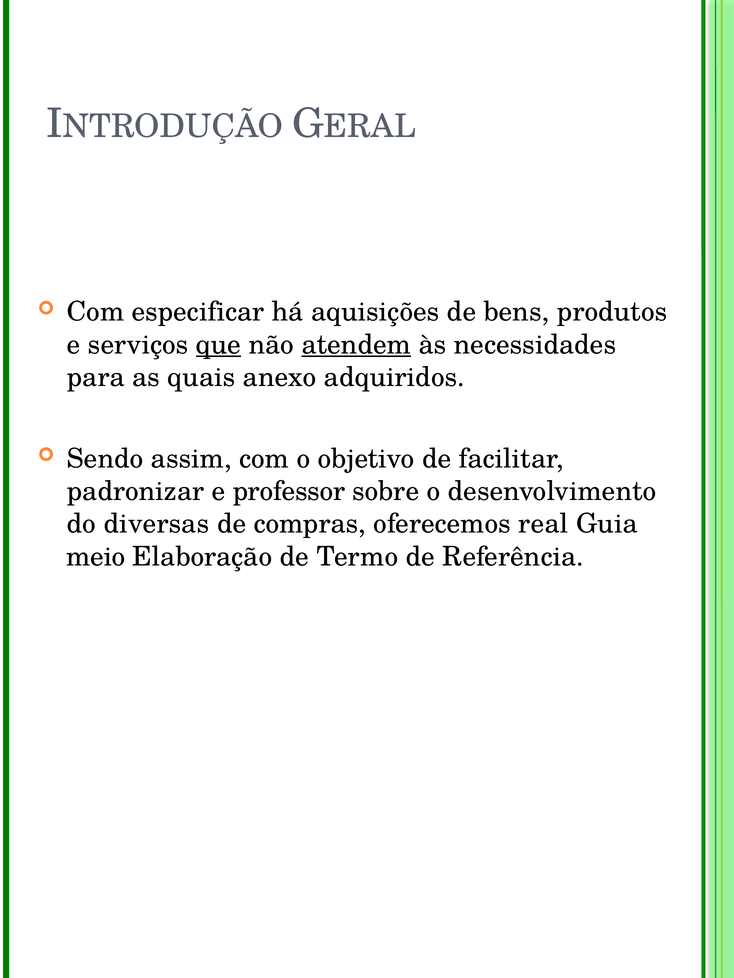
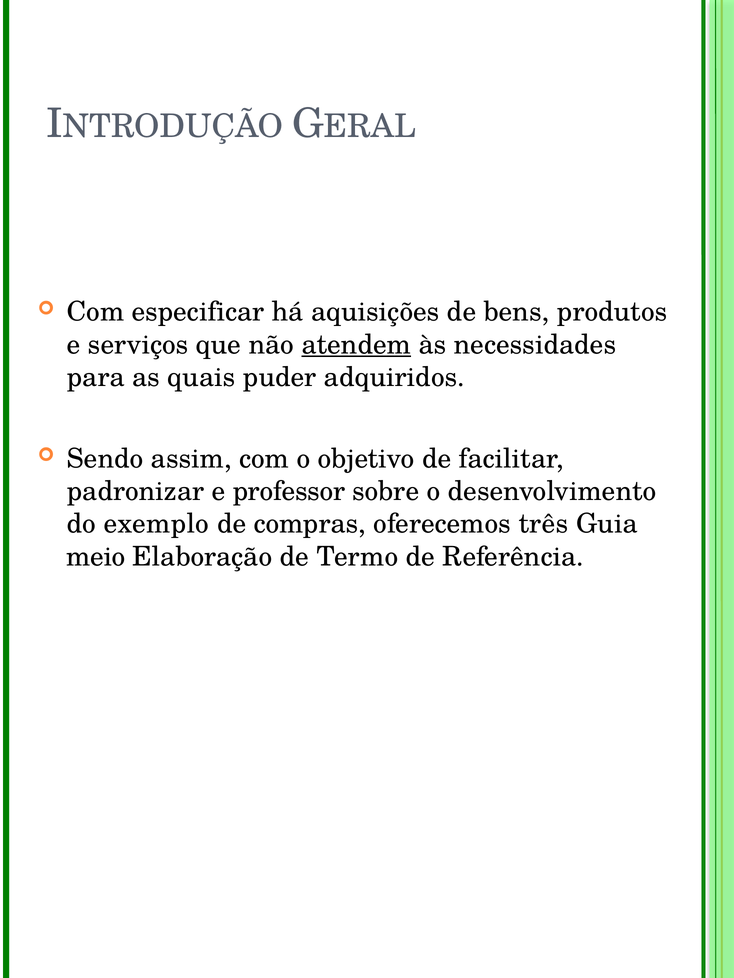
que underline: present -> none
anexo: anexo -> puder
diversas: diversas -> exemplo
real: real -> três
